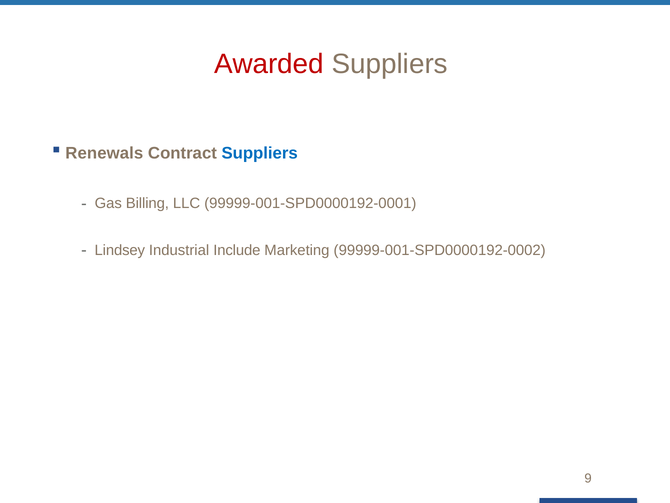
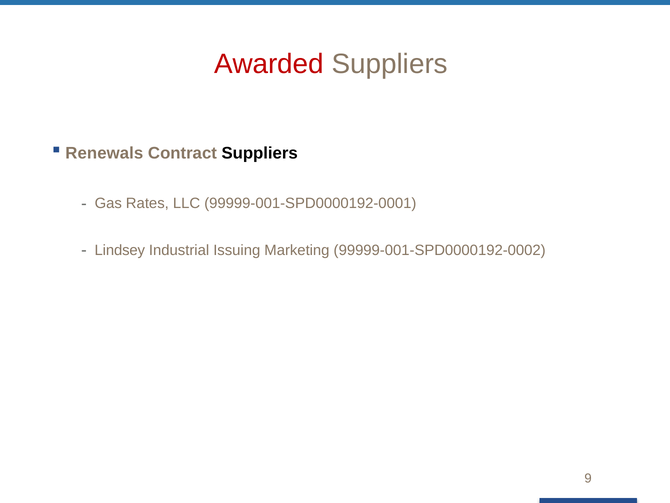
Suppliers at (260, 153) colour: blue -> black
Billing: Billing -> Rates
Include: Include -> Issuing
